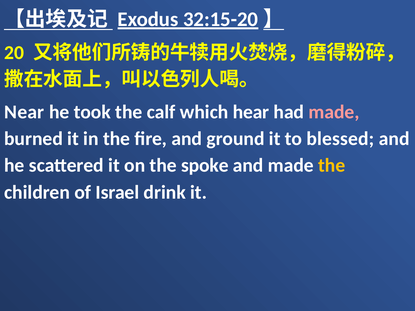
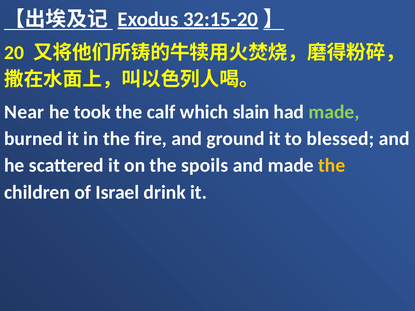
hear: hear -> slain
made at (334, 112) colour: pink -> light green
spoke: spoke -> spoils
